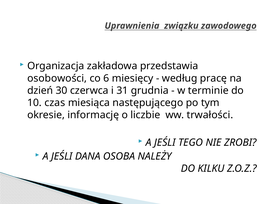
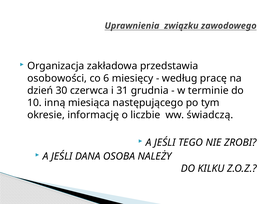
czas: czas -> inną
trwałości: trwałości -> świadczą
